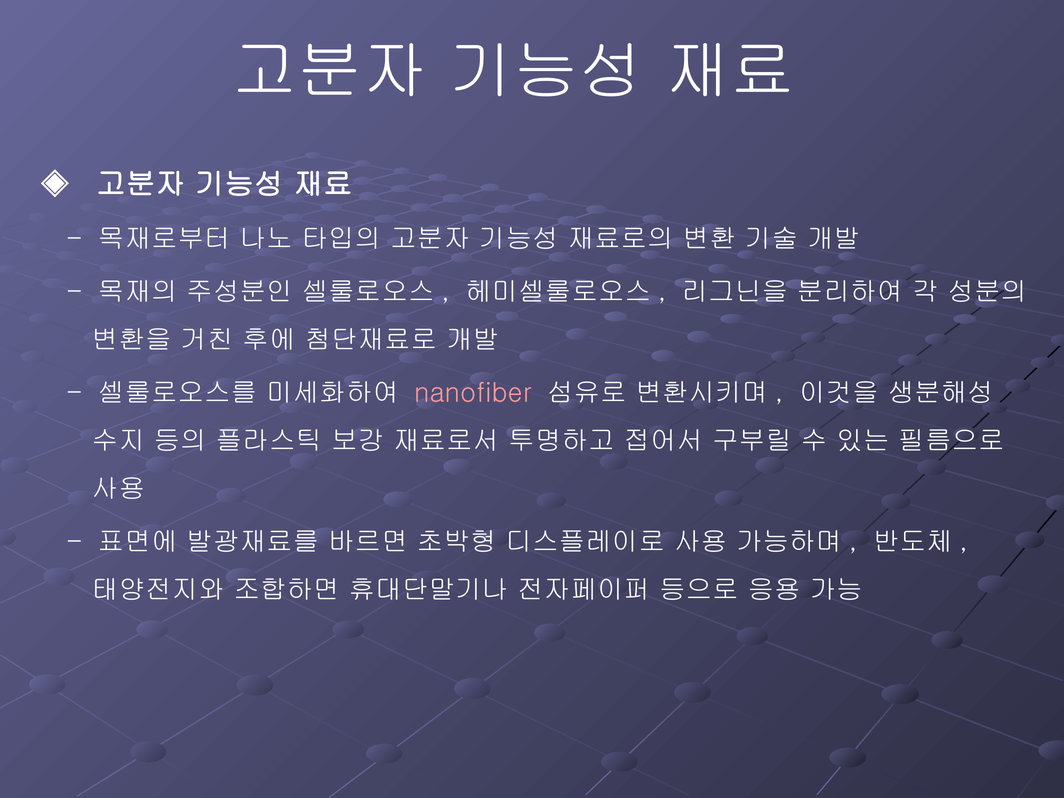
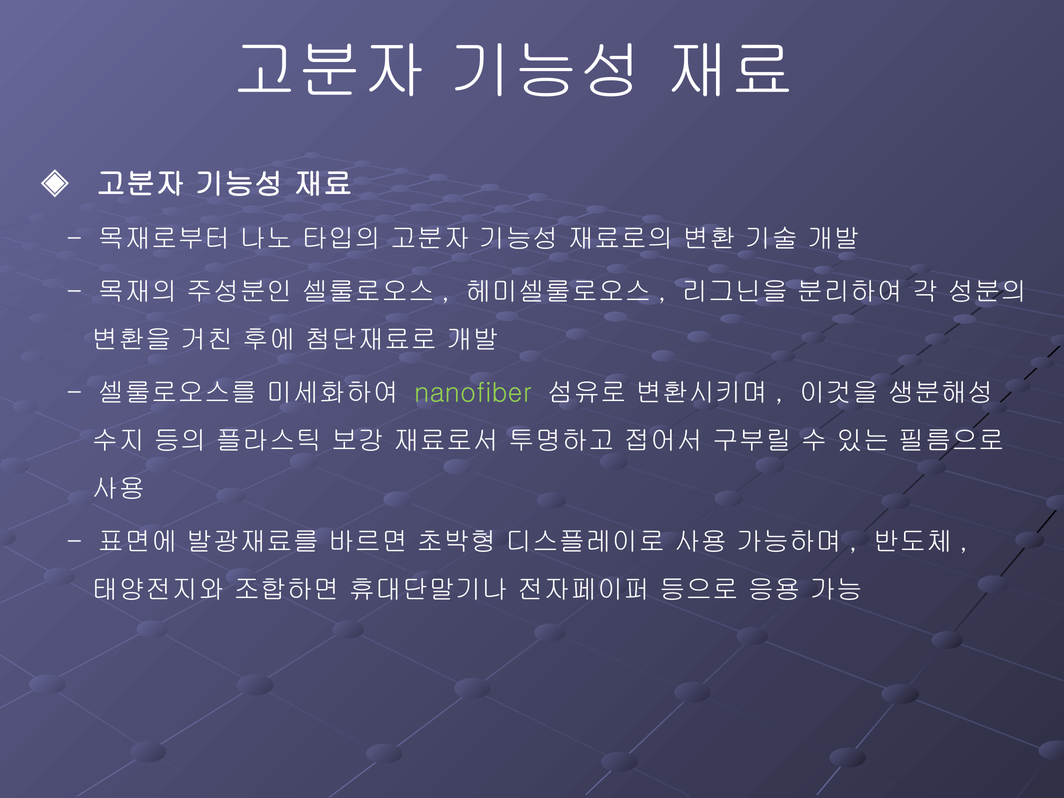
nanofiber colour: pink -> light green
